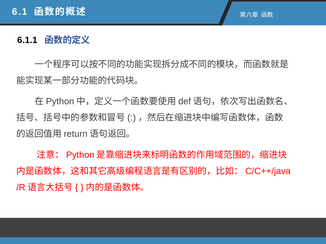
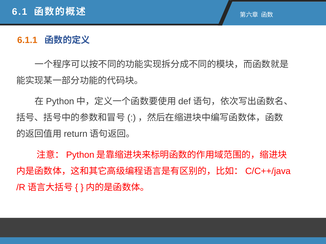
6.1.1 colour: black -> orange
